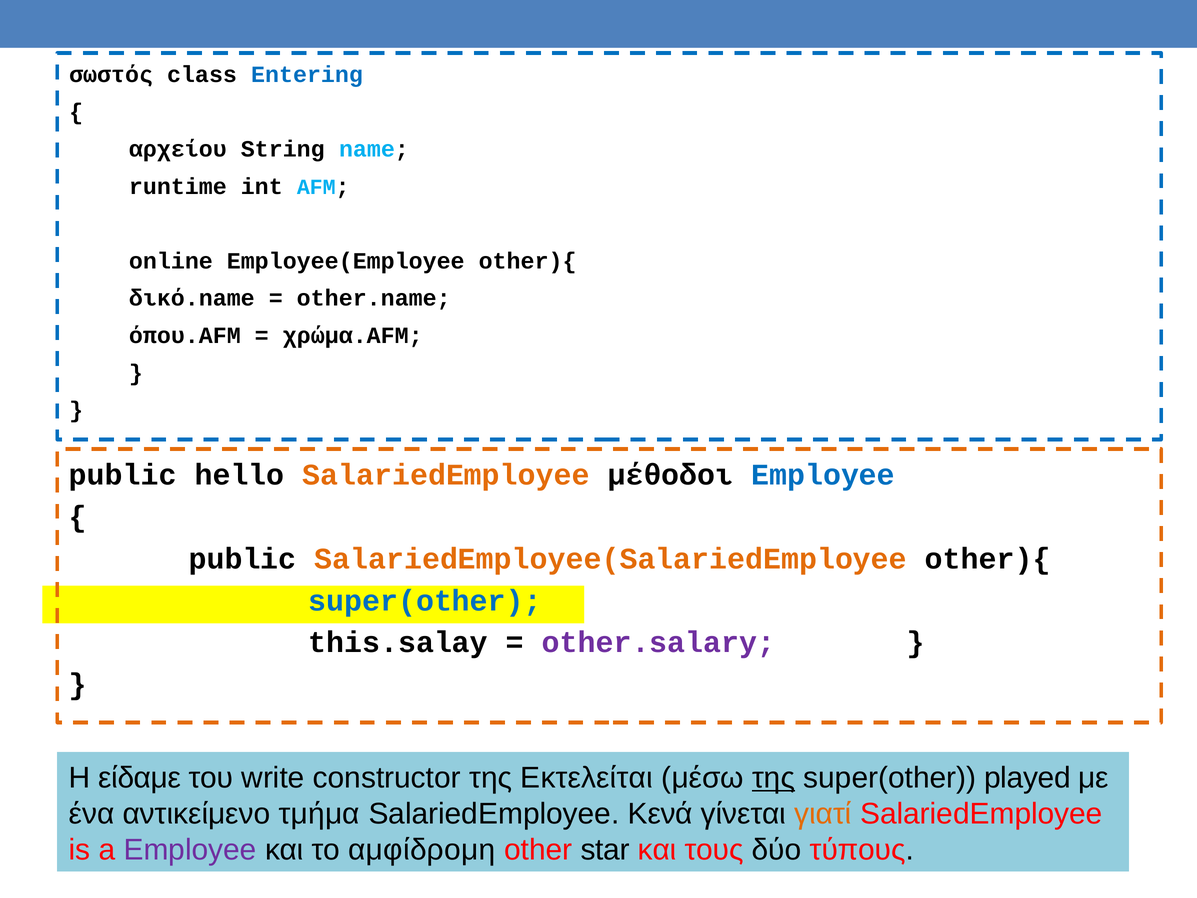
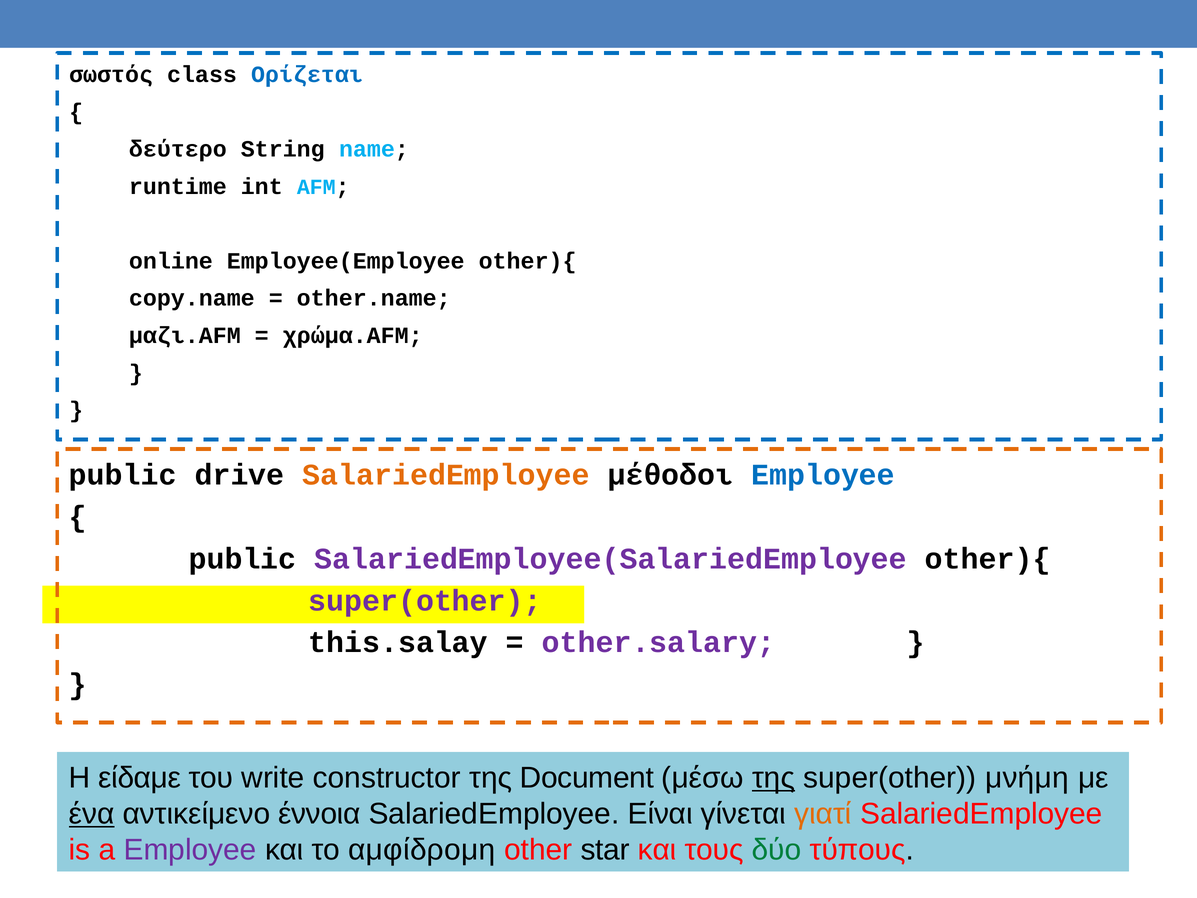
Entering: Entering -> Ορίζεται
αρχείου: αρχείου -> δεύτερο
δικό.name: δικό.name -> copy.name
όπου.AFM: όπου.AFM -> μαζι.AFM
hello: hello -> drive
SalariedEmployee(SalariedEmployee colour: orange -> purple
super(other at (425, 600) colour: blue -> purple
Εκτελείται: Εκτελείται -> Document
played: played -> μνήμη
ένα underline: none -> present
τμήμα: τμήμα -> έννοια
Κενά: Κενά -> Είναι
δύο colour: black -> green
